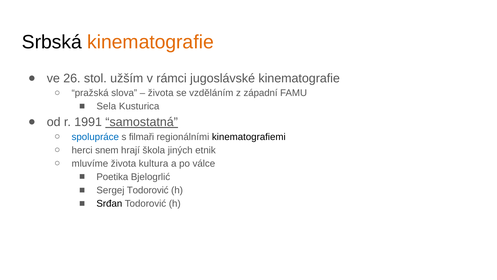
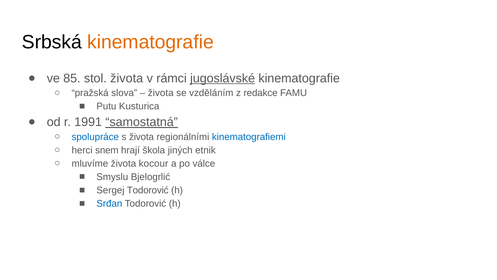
26: 26 -> 85
stol užším: užším -> života
jugoslávské underline: none -> present
západní: západní -> redakce
Sela: Sela -> Putu
s filmaři: filmaři -> života
kinematografiemi colour: black -> blue
kultura: kultura -> kocour
Poetika: Poetika -> Smyslu
Srđan colour: black -> blue
